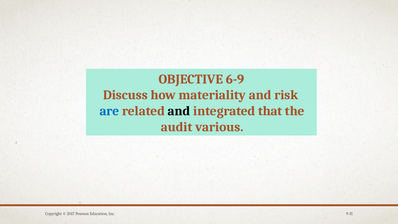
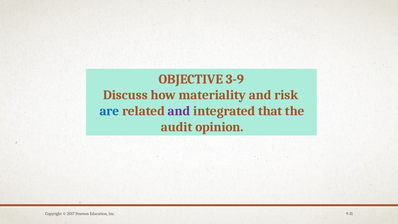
6-9: 6-9 -> 3-9
and at (179, 111) colour: black -> purple
various: various -> opinion
